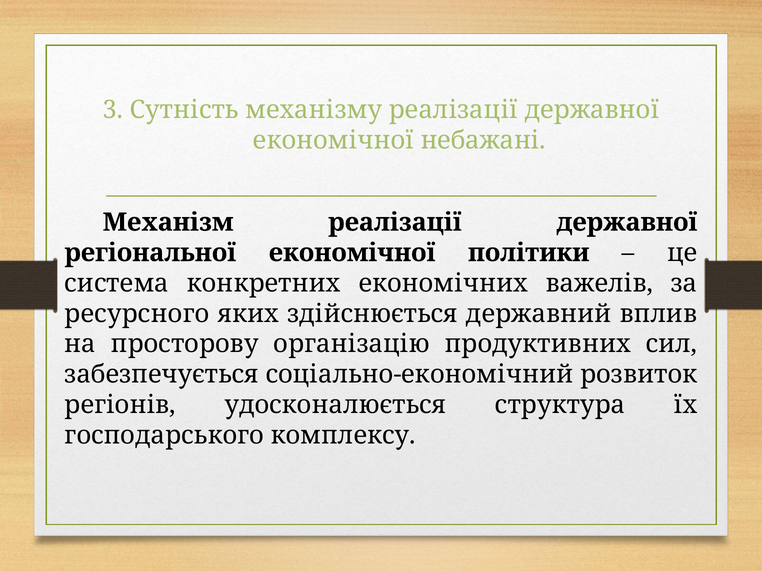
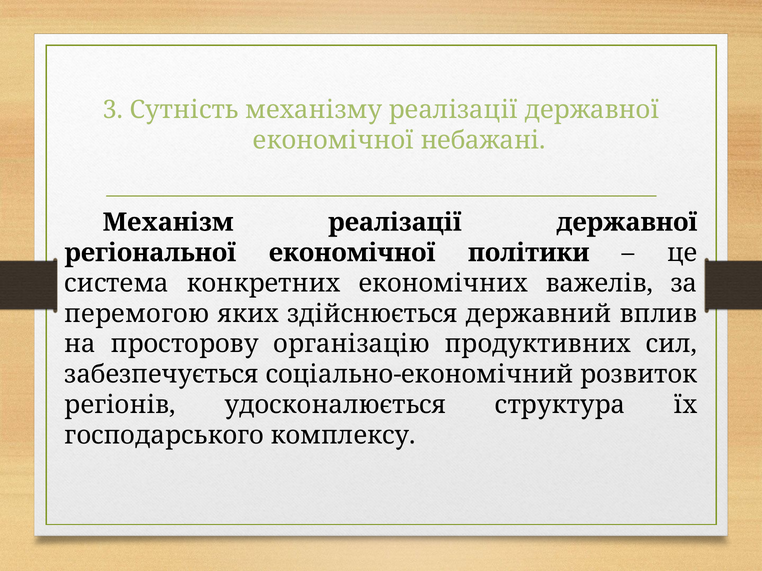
ресурсного: ресурсного -> перемогою
